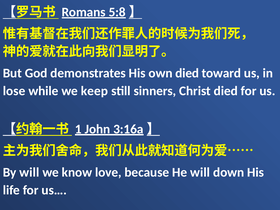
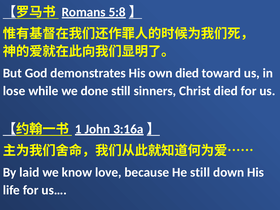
keep: keep -> done
By will: will -> laid
He will: will -> still
